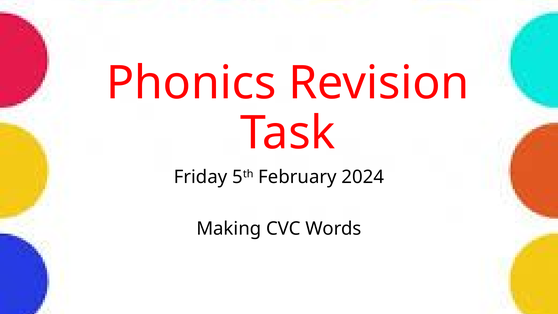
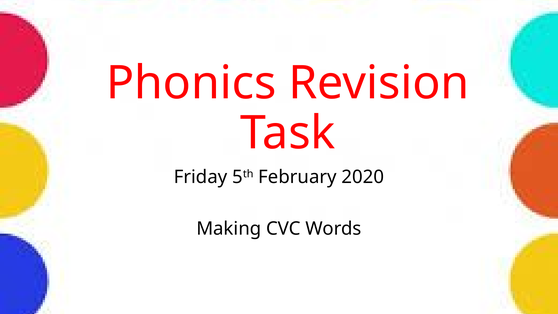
2024: 2024 -> 2020
